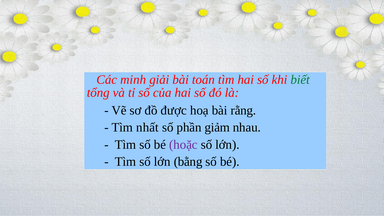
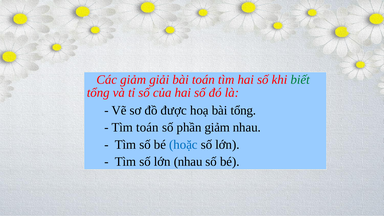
Các minh: minh -> giảm
bài rằng: rằng -> tổng
Tìm nhất: nhất -> toán
hoặc colour: purple -> blue
lớn bằng: bằng -> nhau
